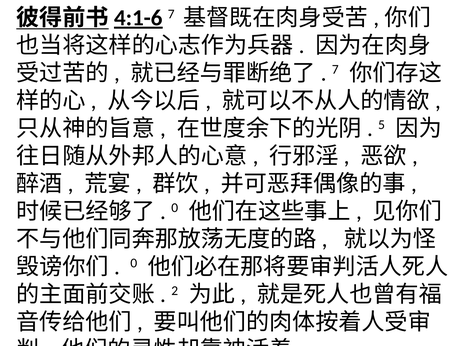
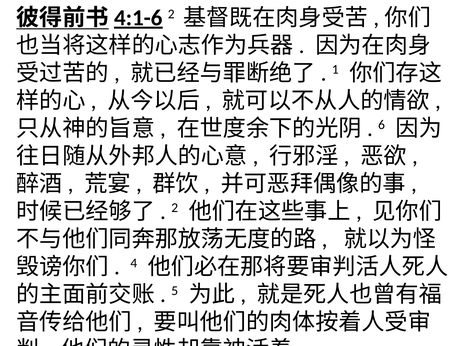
7 at (171, 14): 7 -> 2
7 at (335, 69): 7 -> 1
5: 5 -> 6
0 at (175, 208): 0 -> 2
0 at (134, 264): 0 -> 4
2: 2 -> 5
